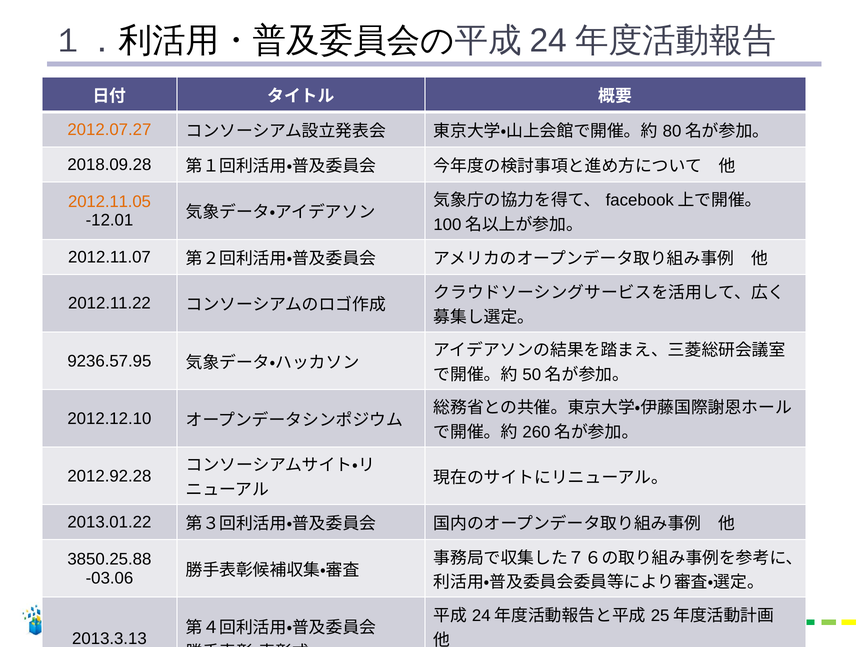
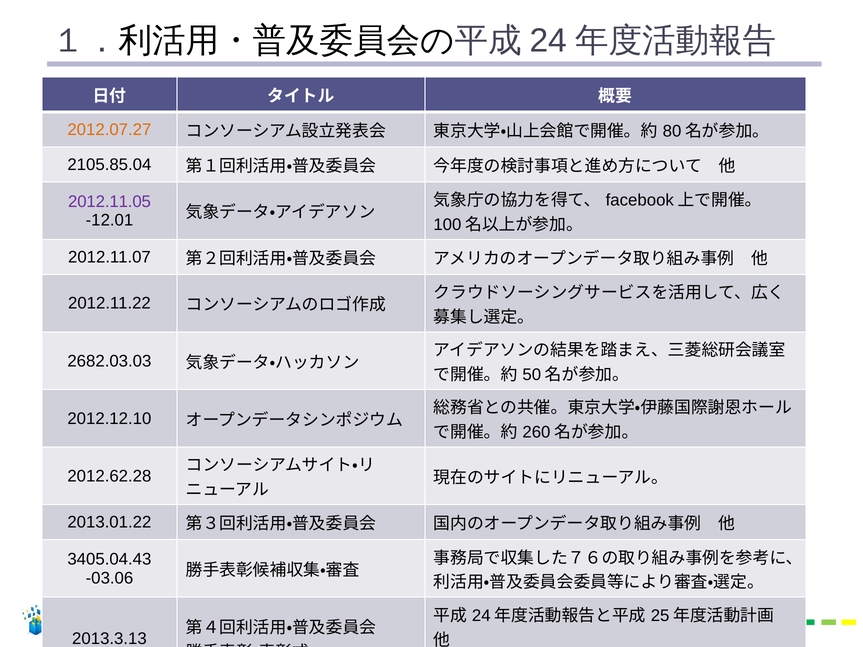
2018.09.28: 2018.09.28 -> 2105.85.04
2012.11.05 colour: orange -> purple
9236.57.95: 9236.57.95 -> 2682.03.03
2012.92.28: 2012.92.28 -> 2012.62.28
3850.25.88: 3850.25.88 -> 3405.04.43
